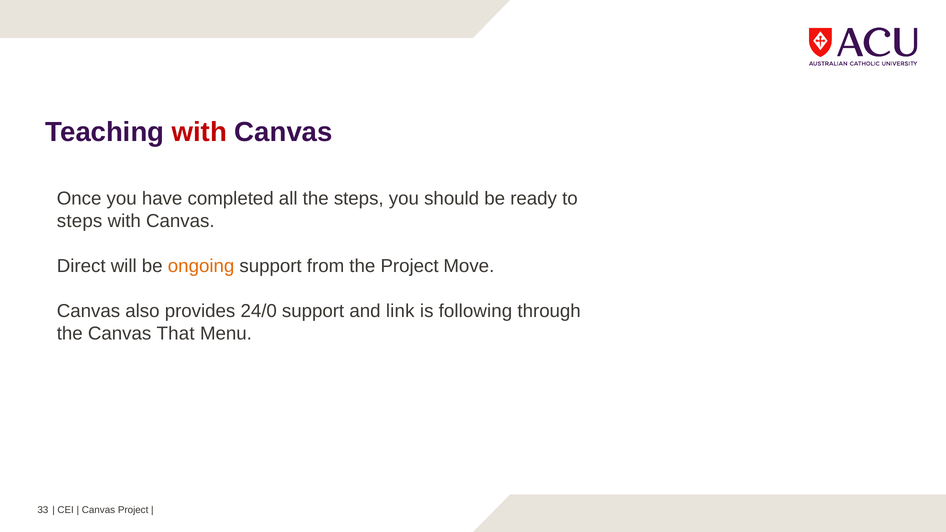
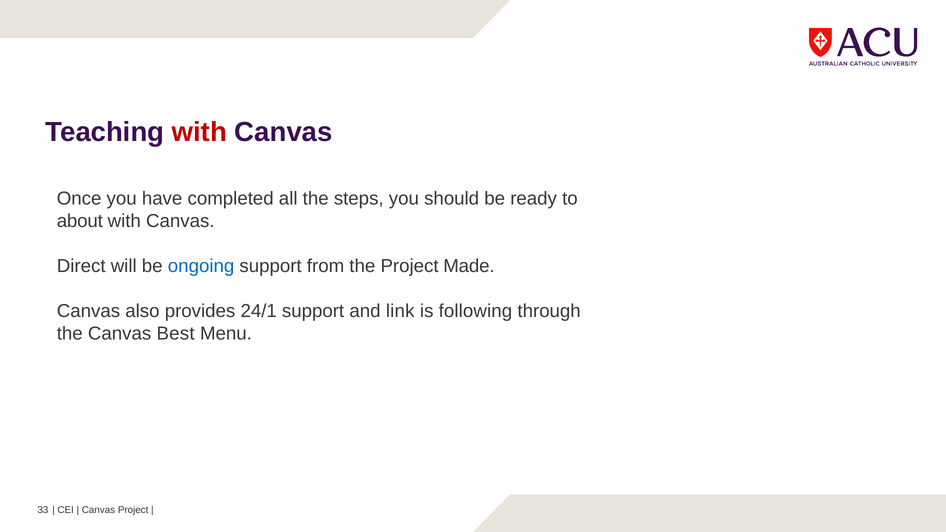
steps at (80, 221): steps -> about
ongoing colour: orange -> blue
Move: Move -> Made
24/0: 24/0 -> 24/1
That: That -> Best
